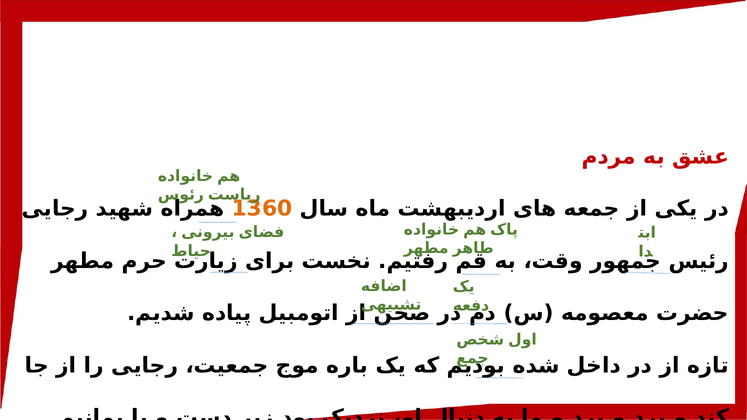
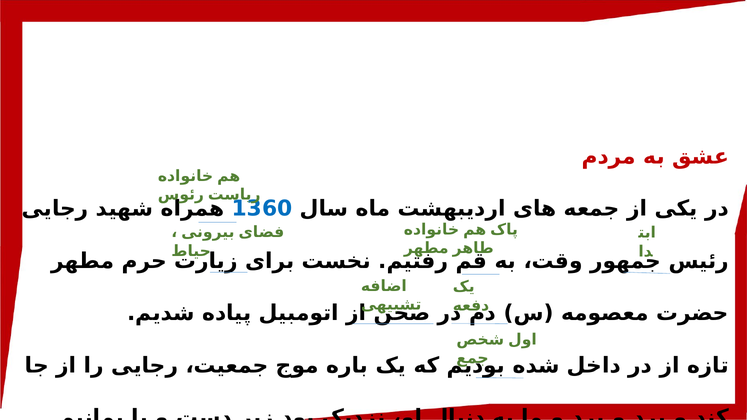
1360 colour: orange -> blue
